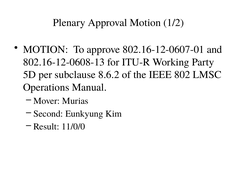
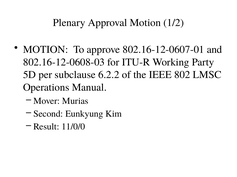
802.16-12-0608-13: 802.16-12-0608-13 -> 802.16-12-0608-03
8.6.2: 8.6.2 -> 6.2.2
